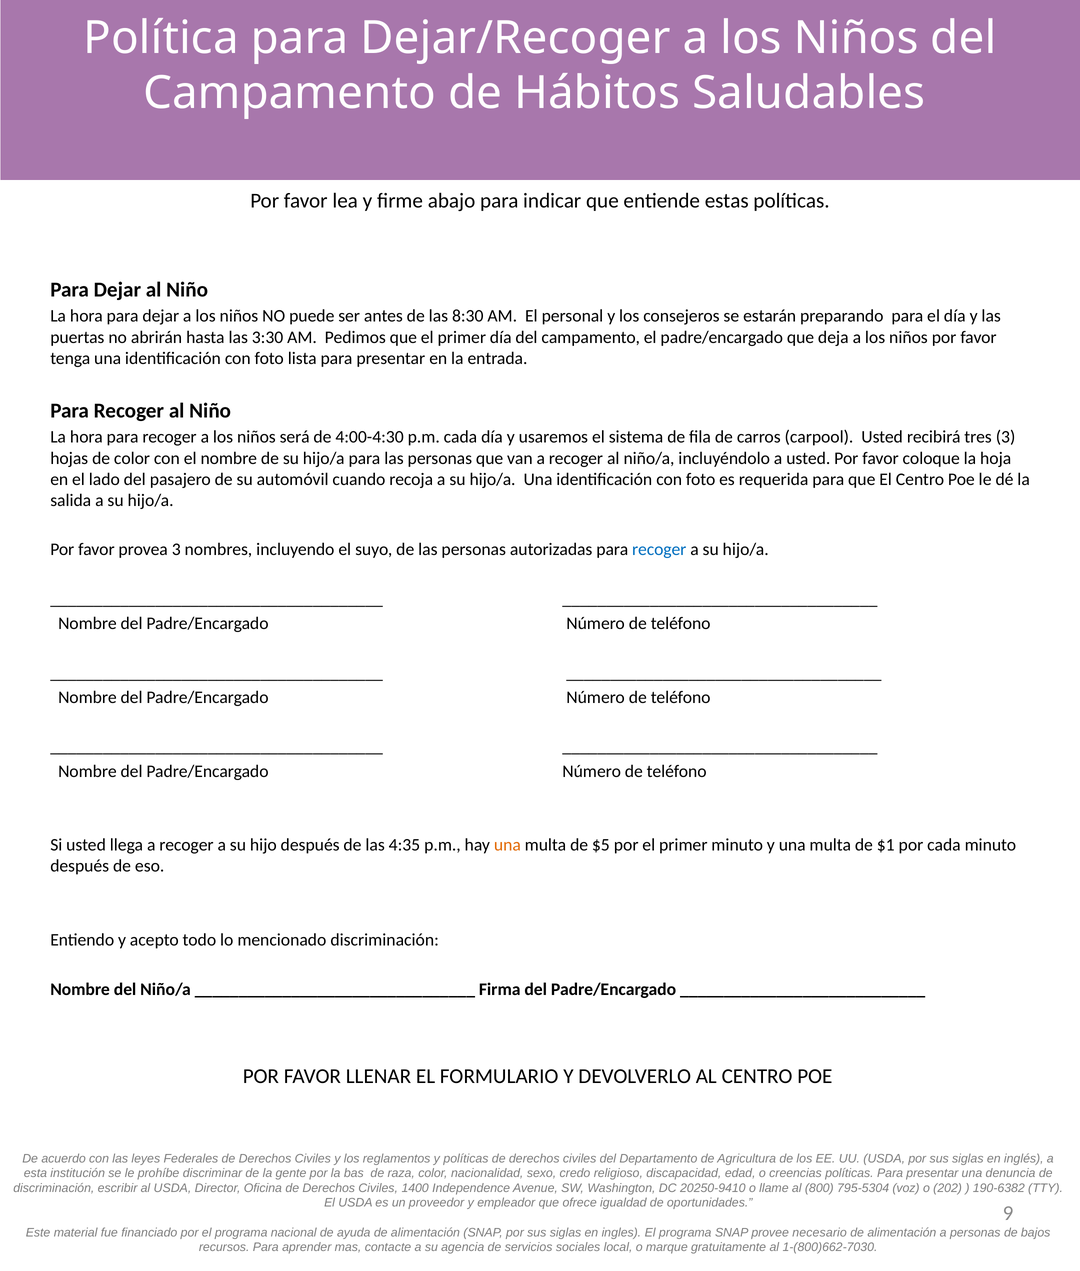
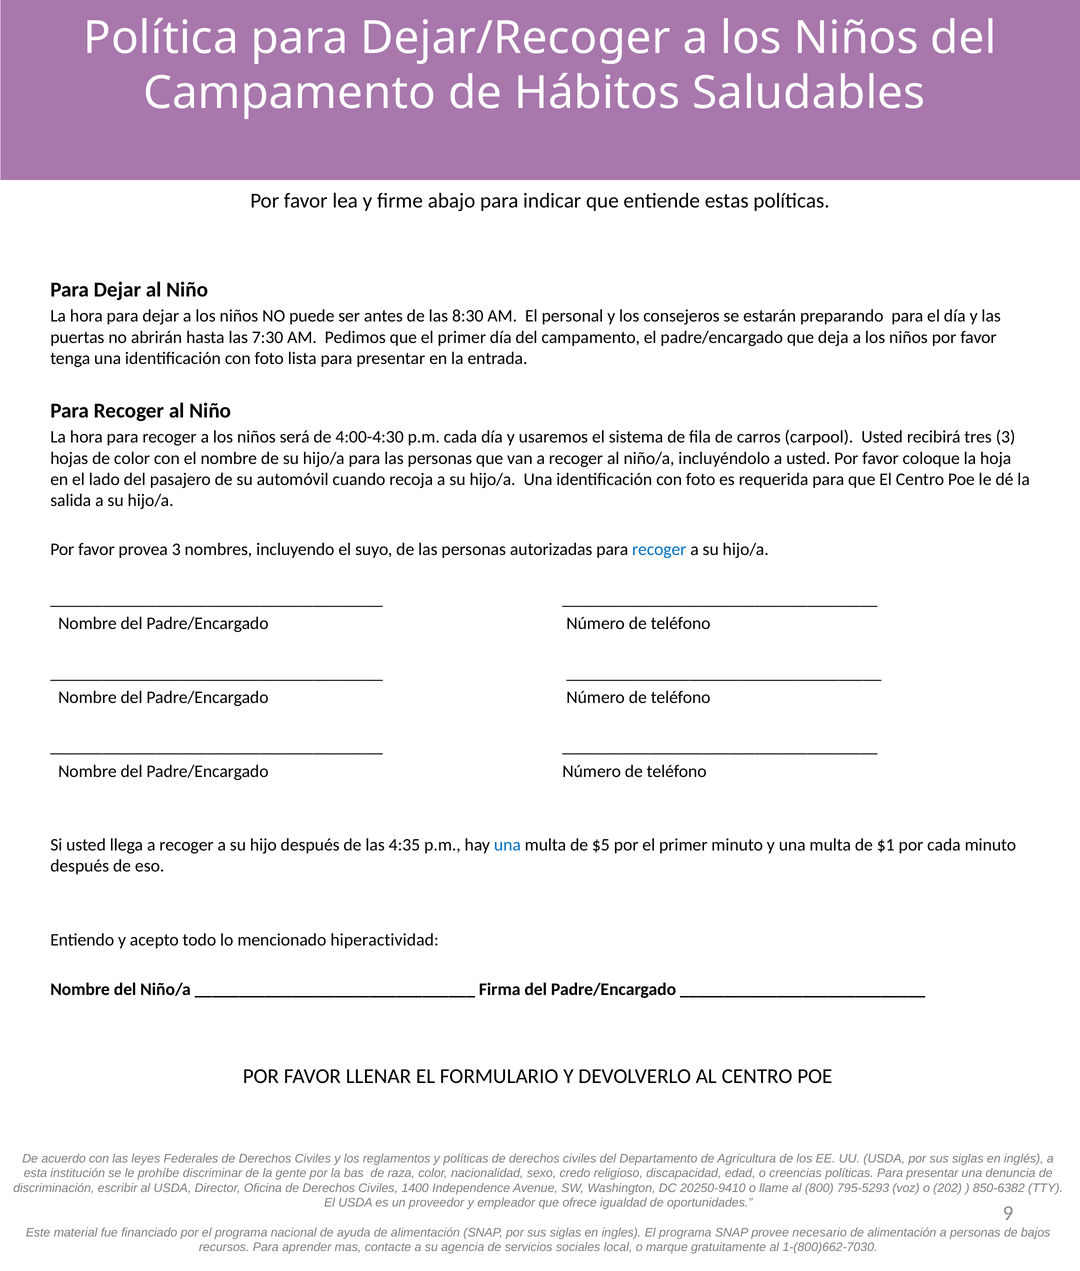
3:30: 3:30 -> 7:30
una at (507, 845) colour: orange -> blue
mencionado discriminación: discriminación -> hiperactividad
795-5304: 795-5304 -> 795-5293
190-6382: 190-6382 -> 850-6382
